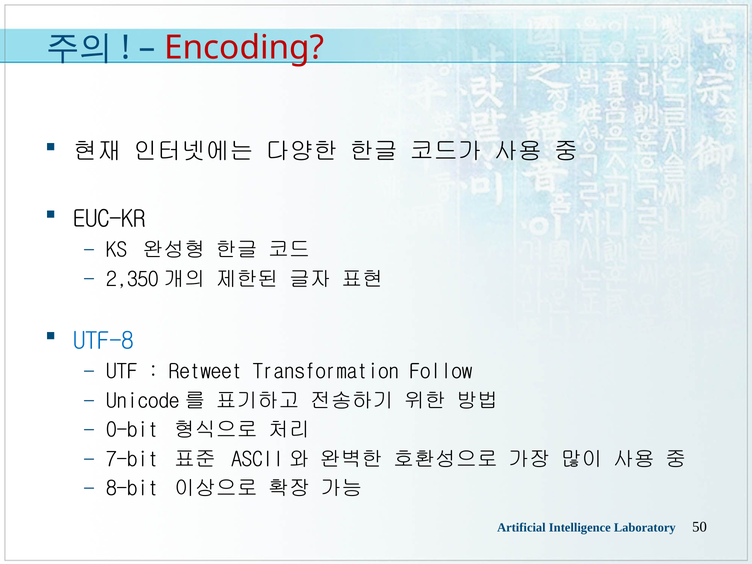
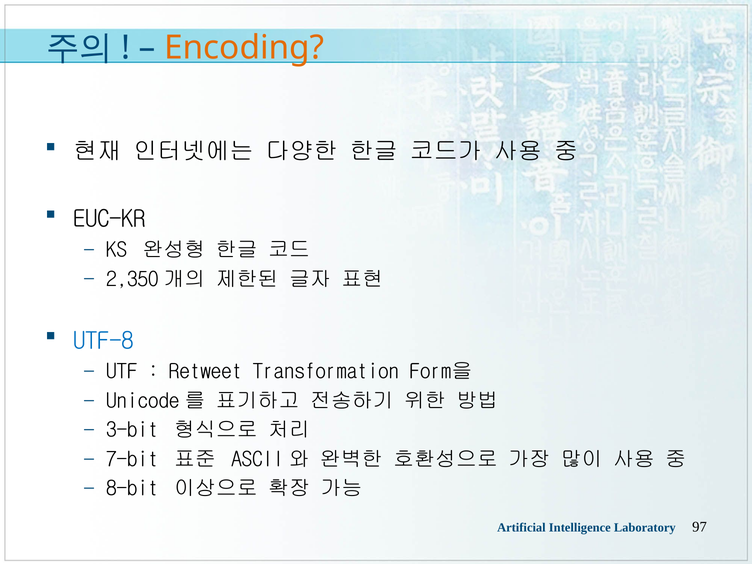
Encoding colour: red -> orange
Follow: Follow -> Form을
0-bit: 0-bit -> 3-bit
50: 50 -> 97
